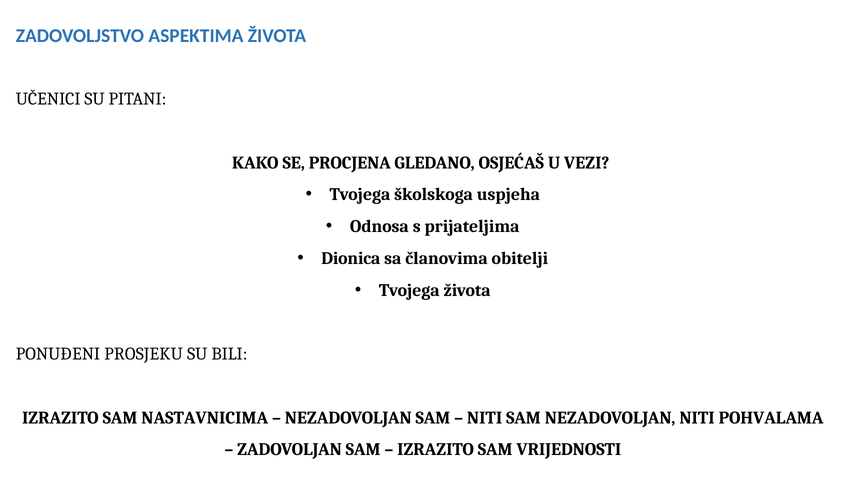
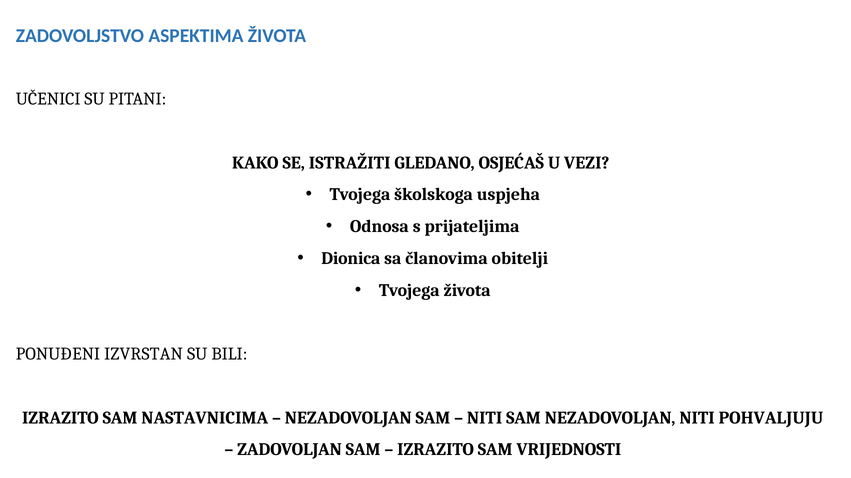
PROCJENA: PROCJENA -> ISTRAŽITI
PROSJEKU: PROSJEKU -> IZVRSTAN
POHVALAMA: POHVALAMA -> POHVALJUJU
